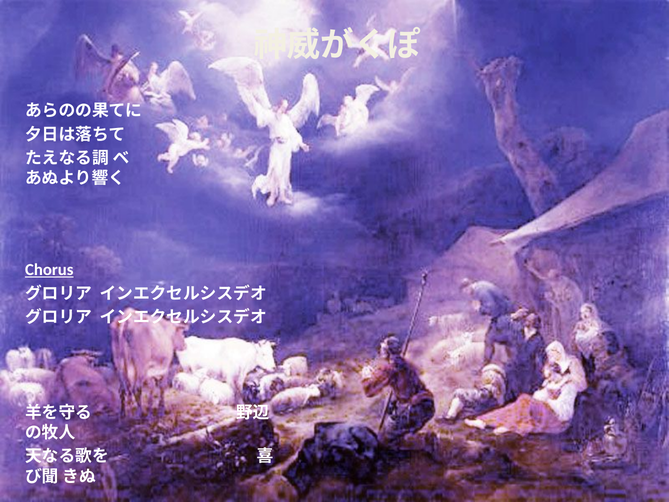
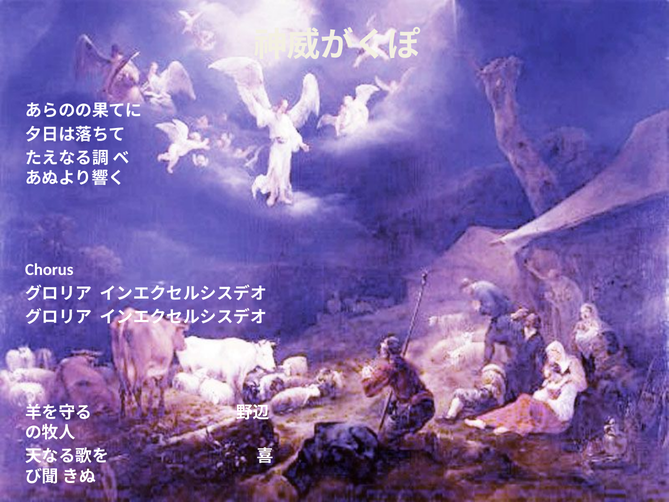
Chorus underline: present -> none
